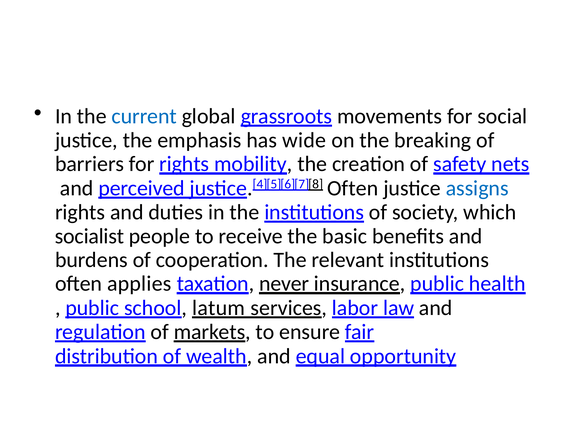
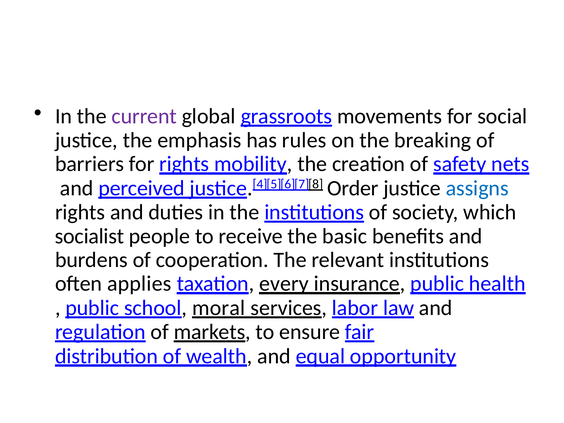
current colour: blue -> purple
wide: wide -> rules
justice.[4][5][6][7][8 Often: Often -> Order
never: never -> every
latum: latum -> moral
